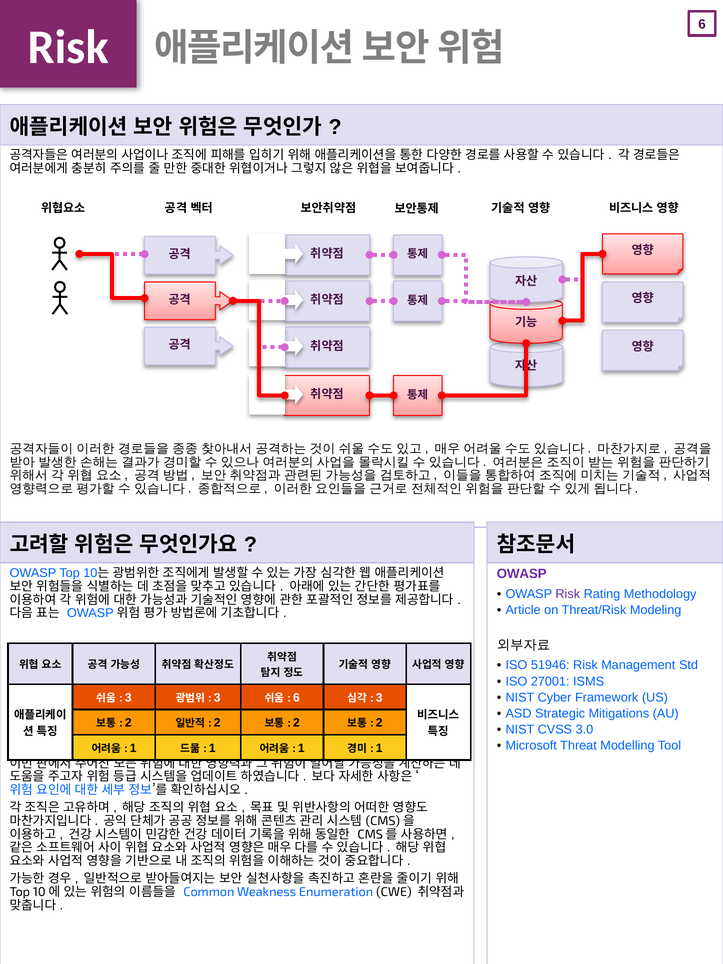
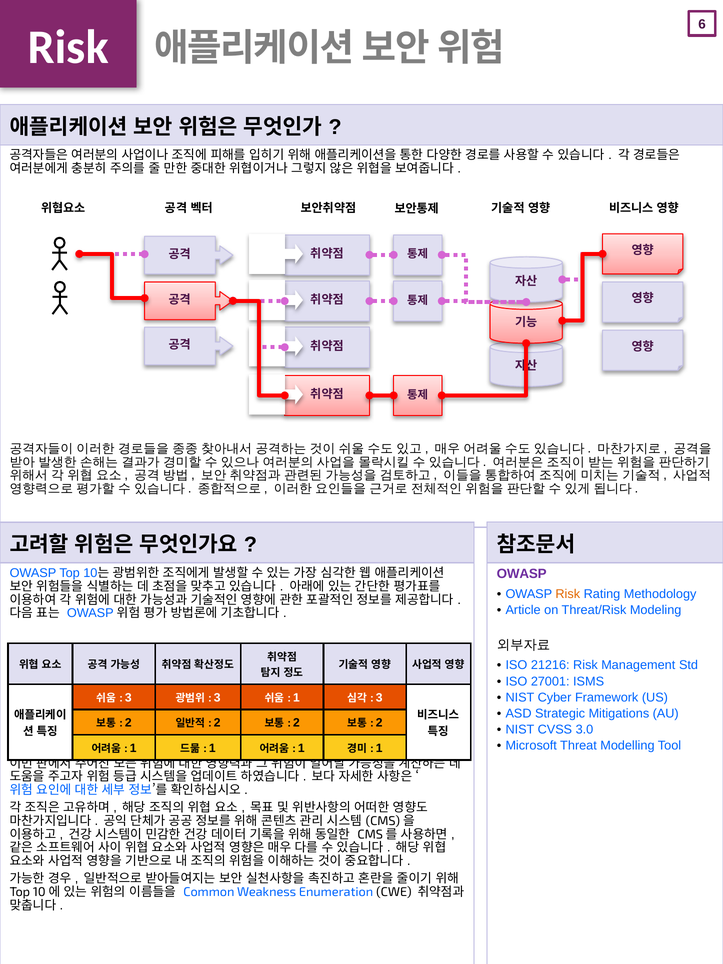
Risk at (568, 594) colour: purple -> orange
51946: 51946 -> 21216
6 at (296, 698): 6 -> 1
